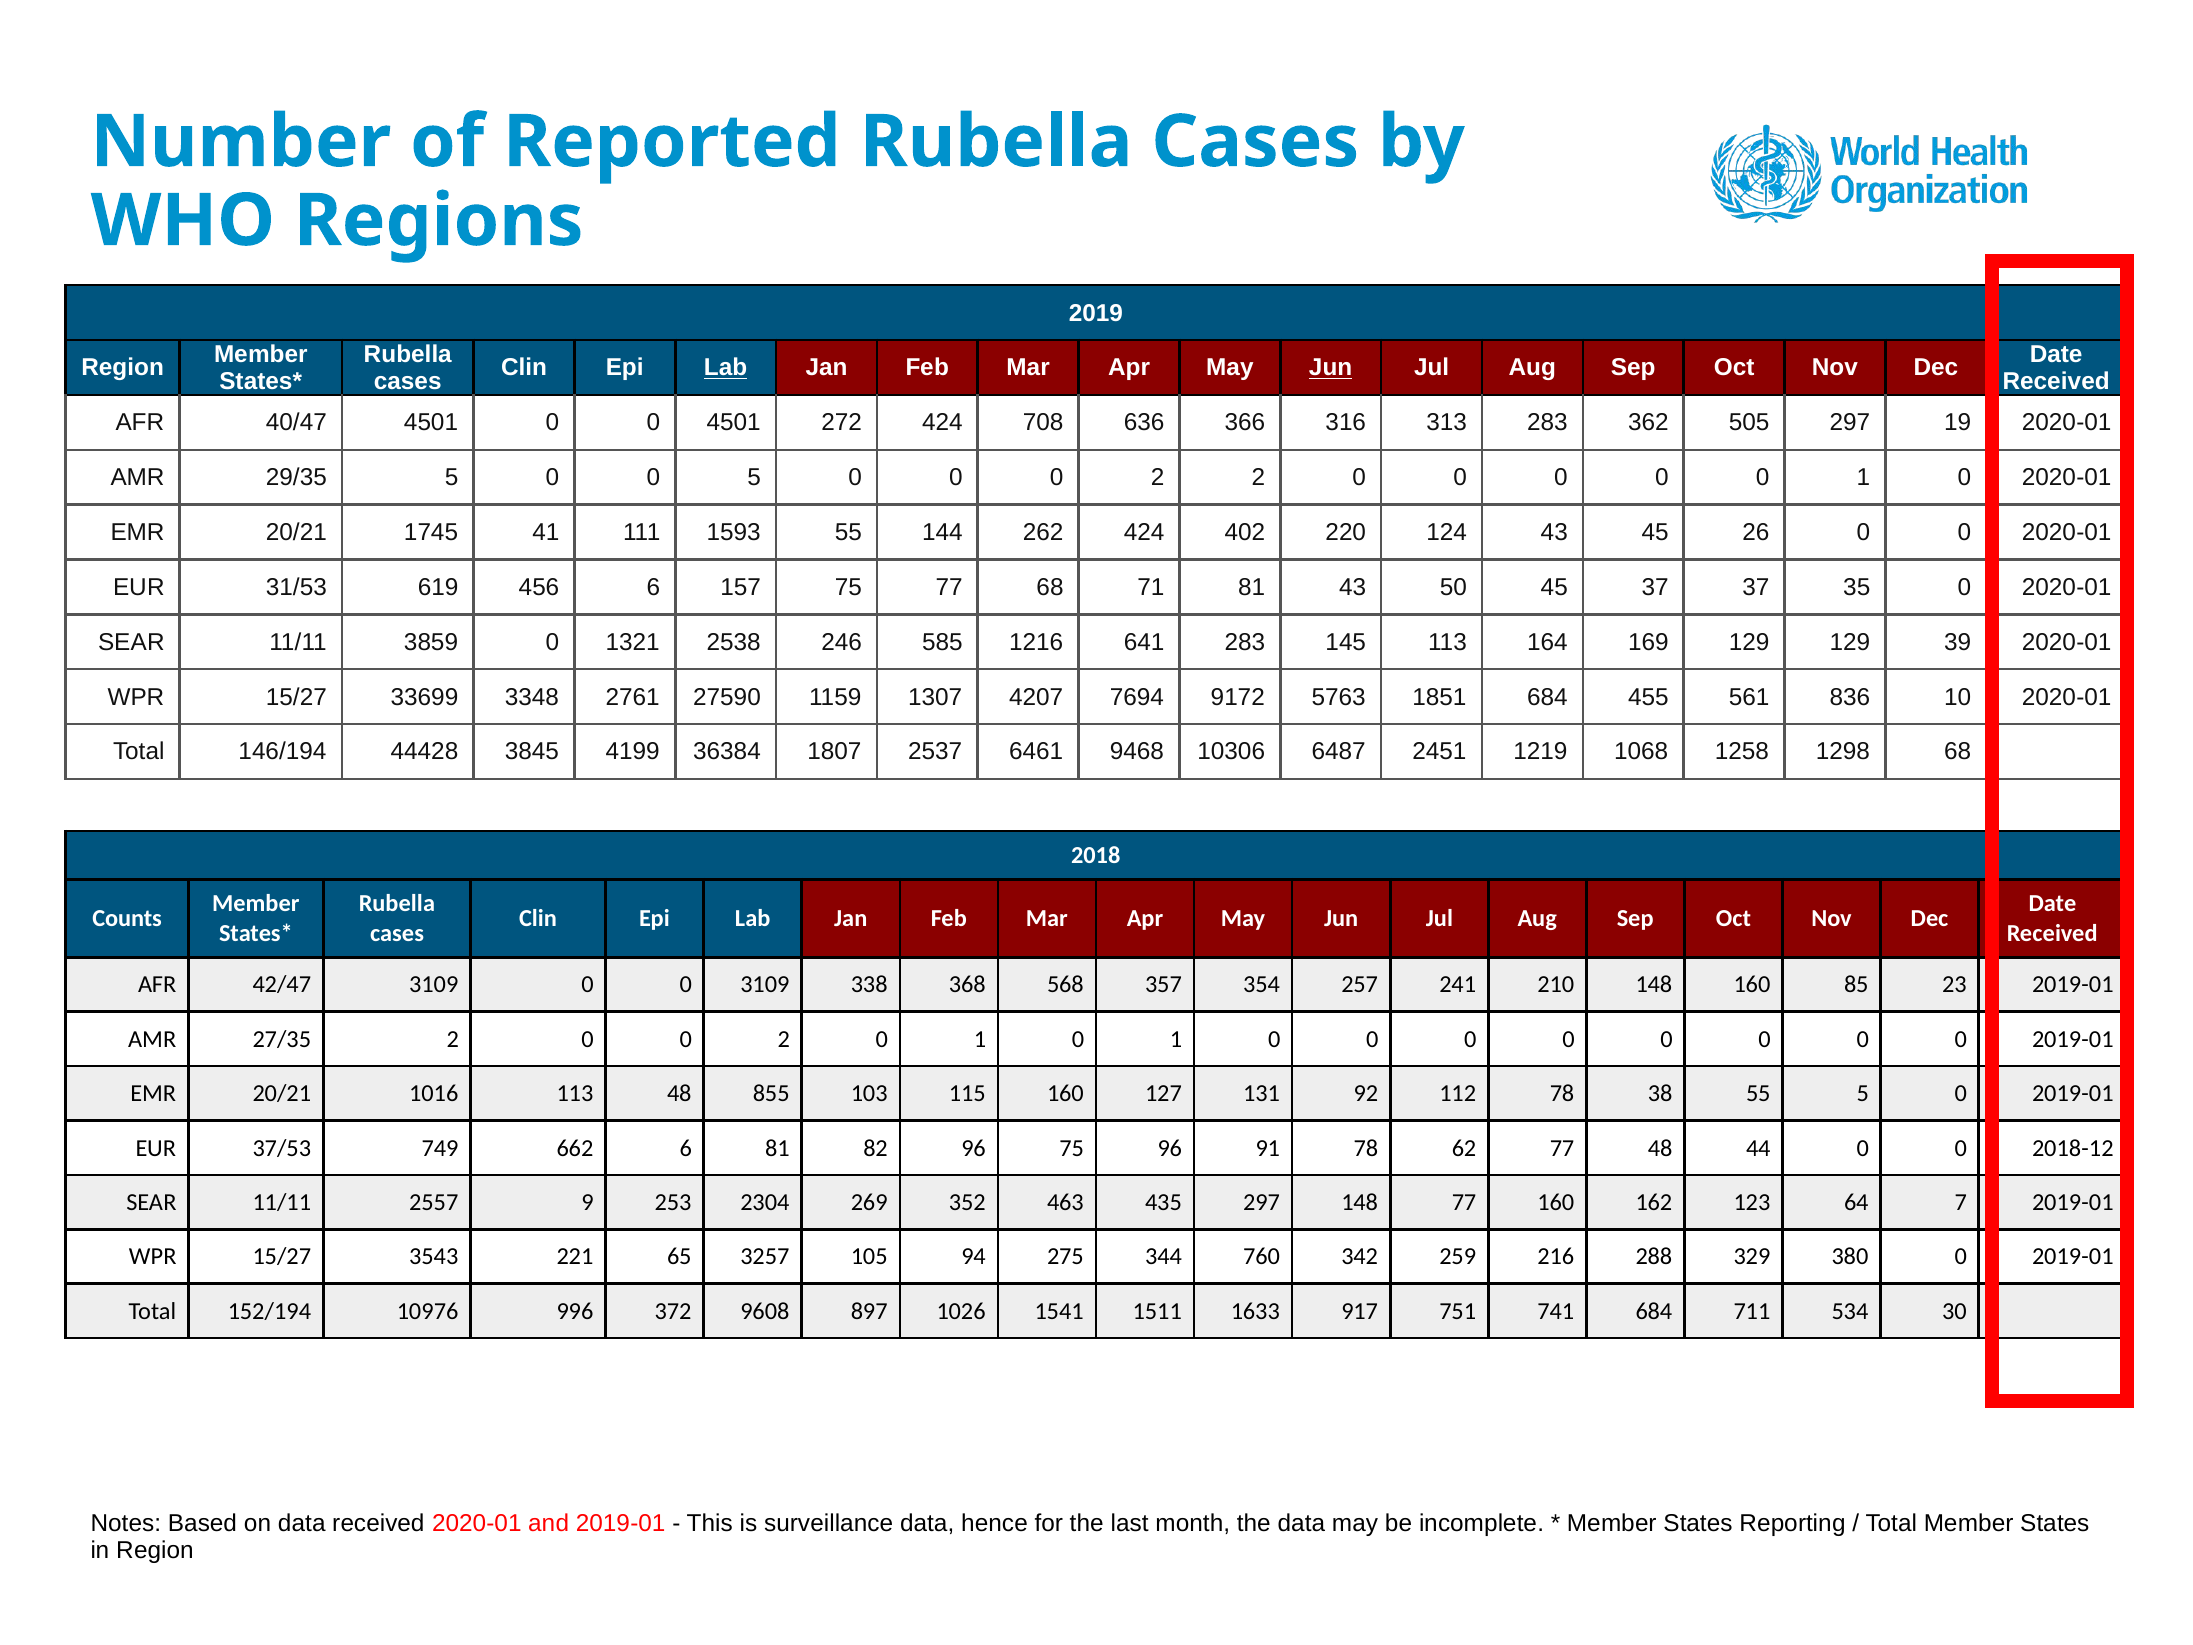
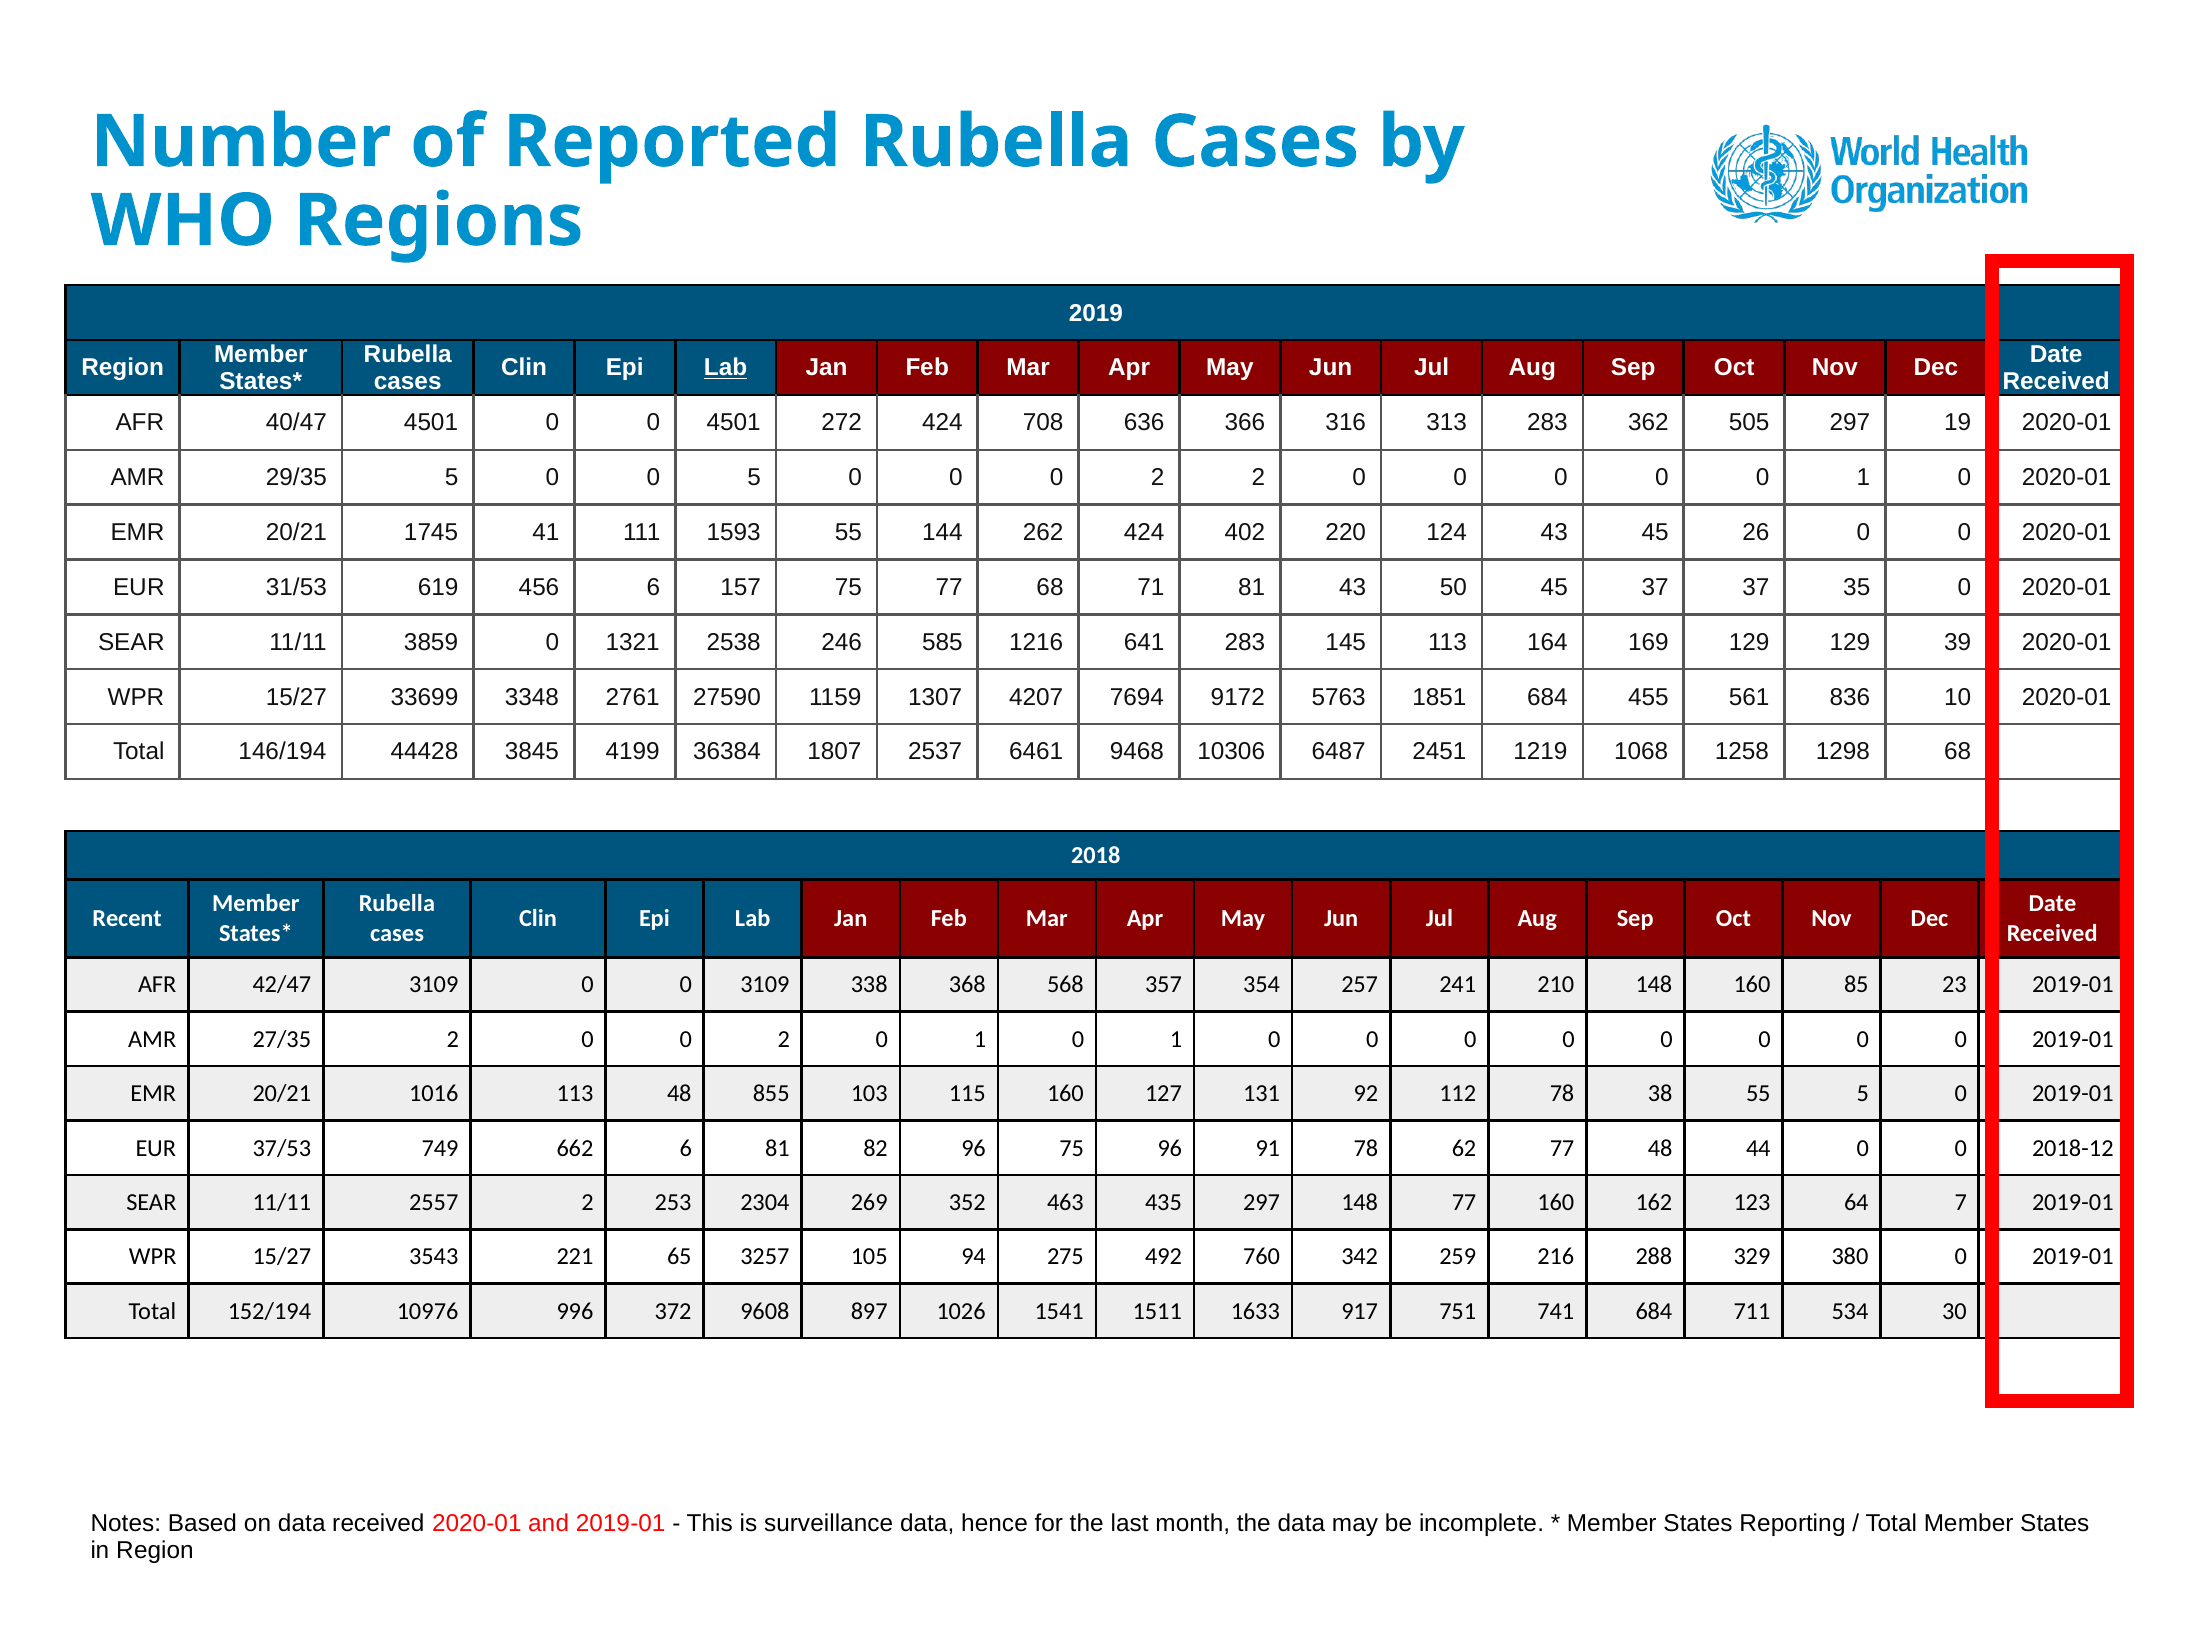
Jun at (1331, 368) underline: present -> none
Counts: Counts -> Recent
2557 9: 9 -> 2
344: 344 -> 492
